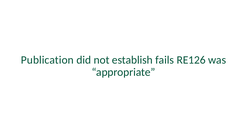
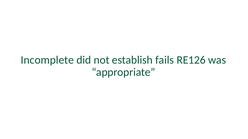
Publication: Publication -> Incomplete
